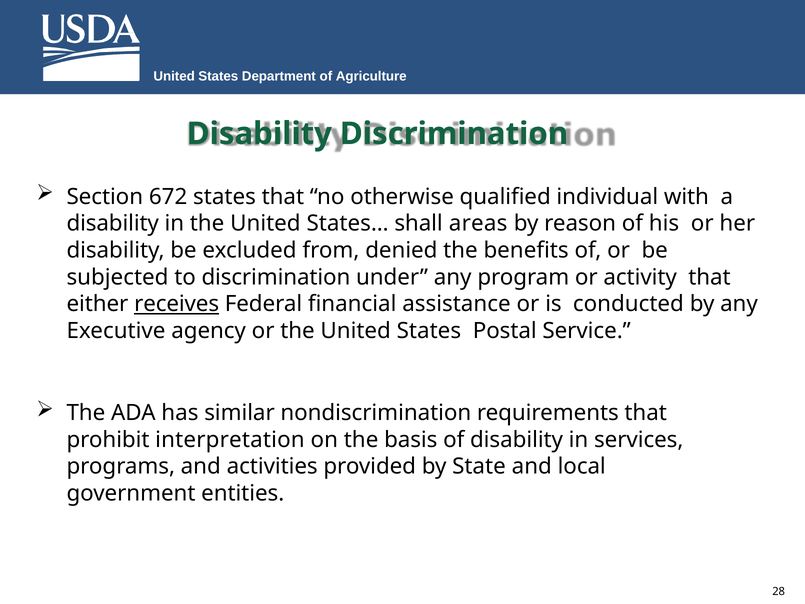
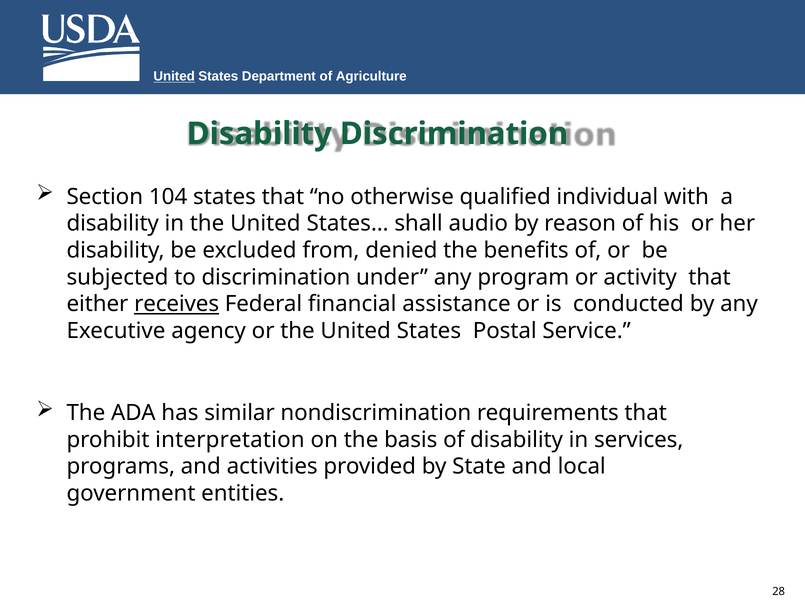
United at (174, 76) underline: none -> present
672: 672 -> 104
areas: areas -> audio
